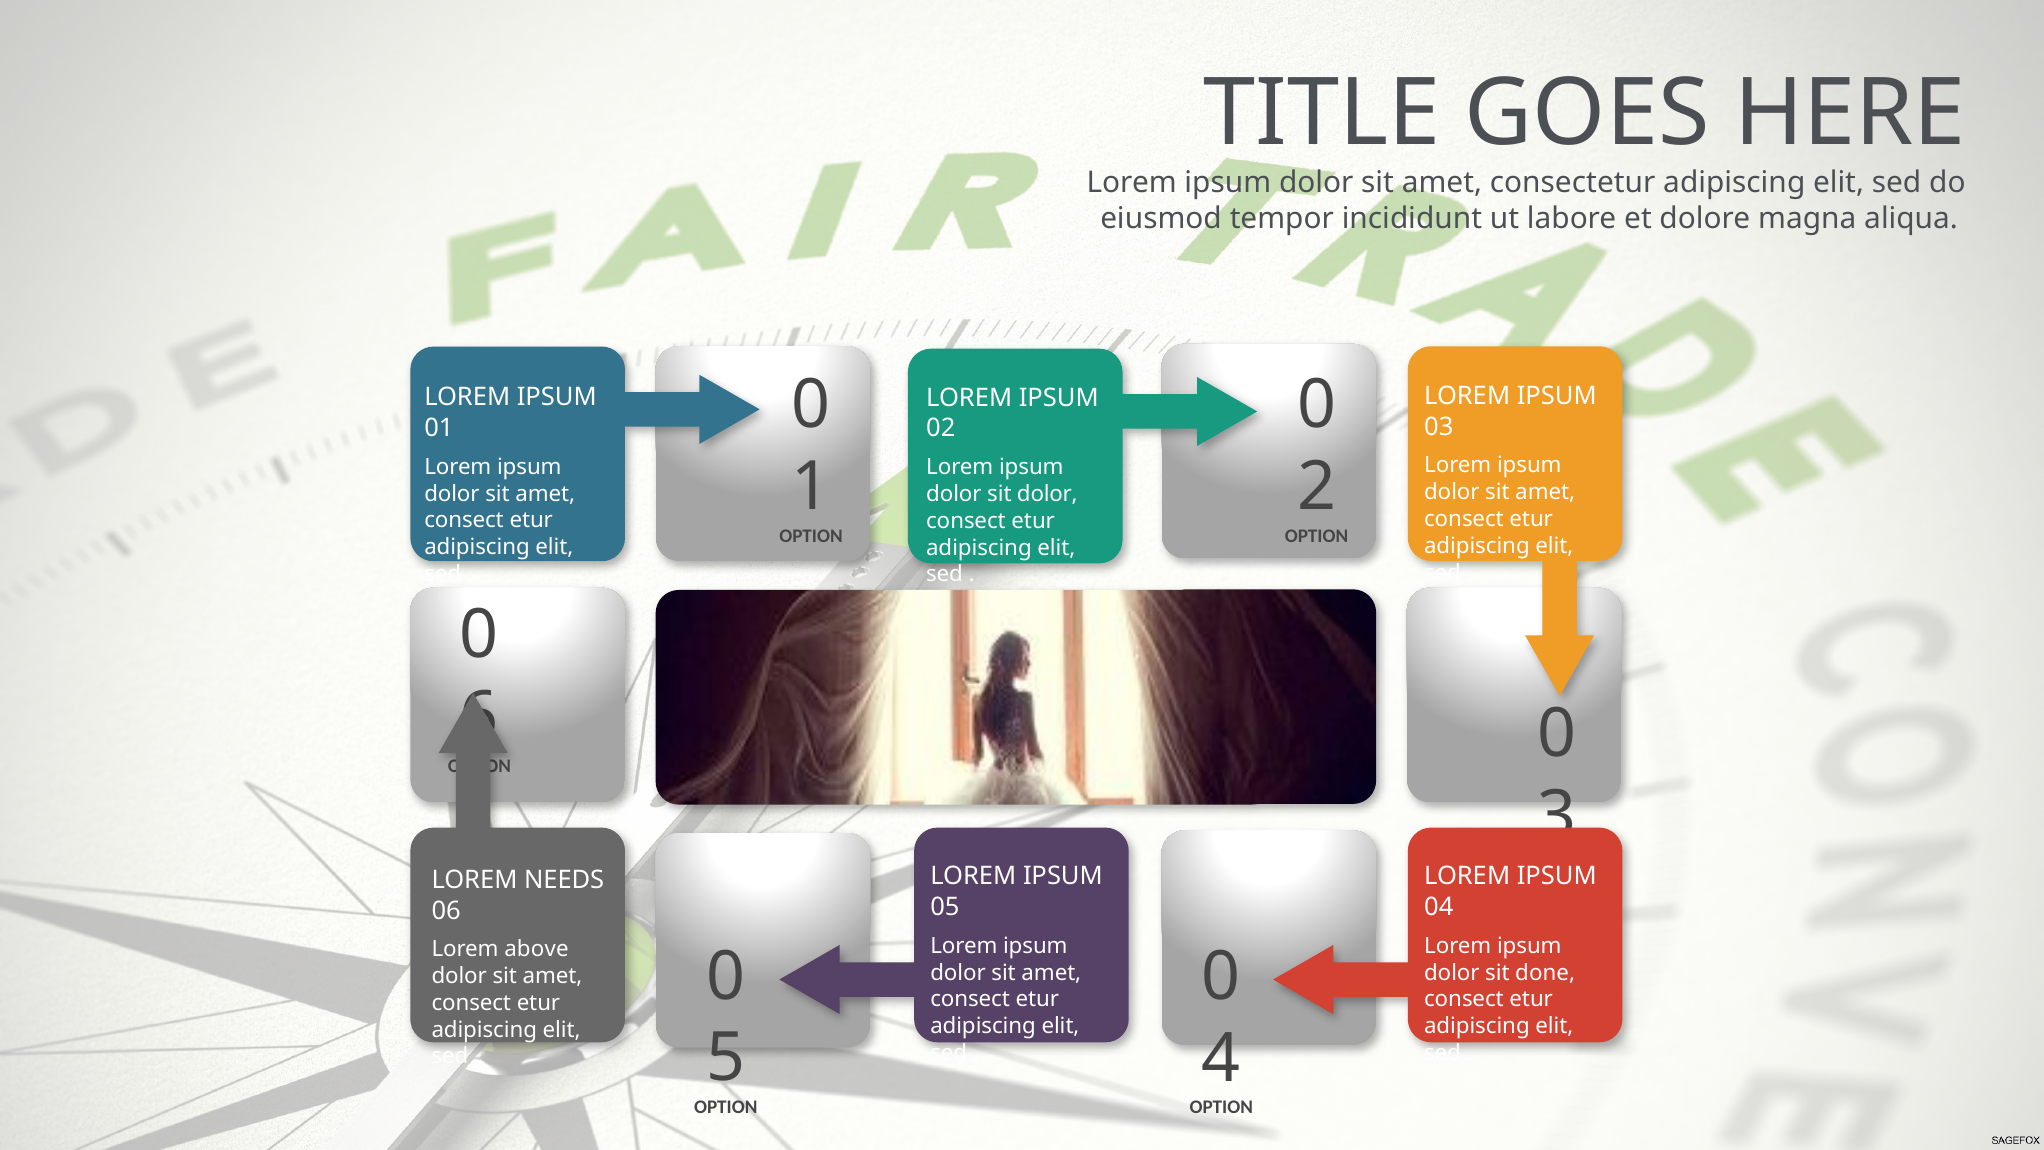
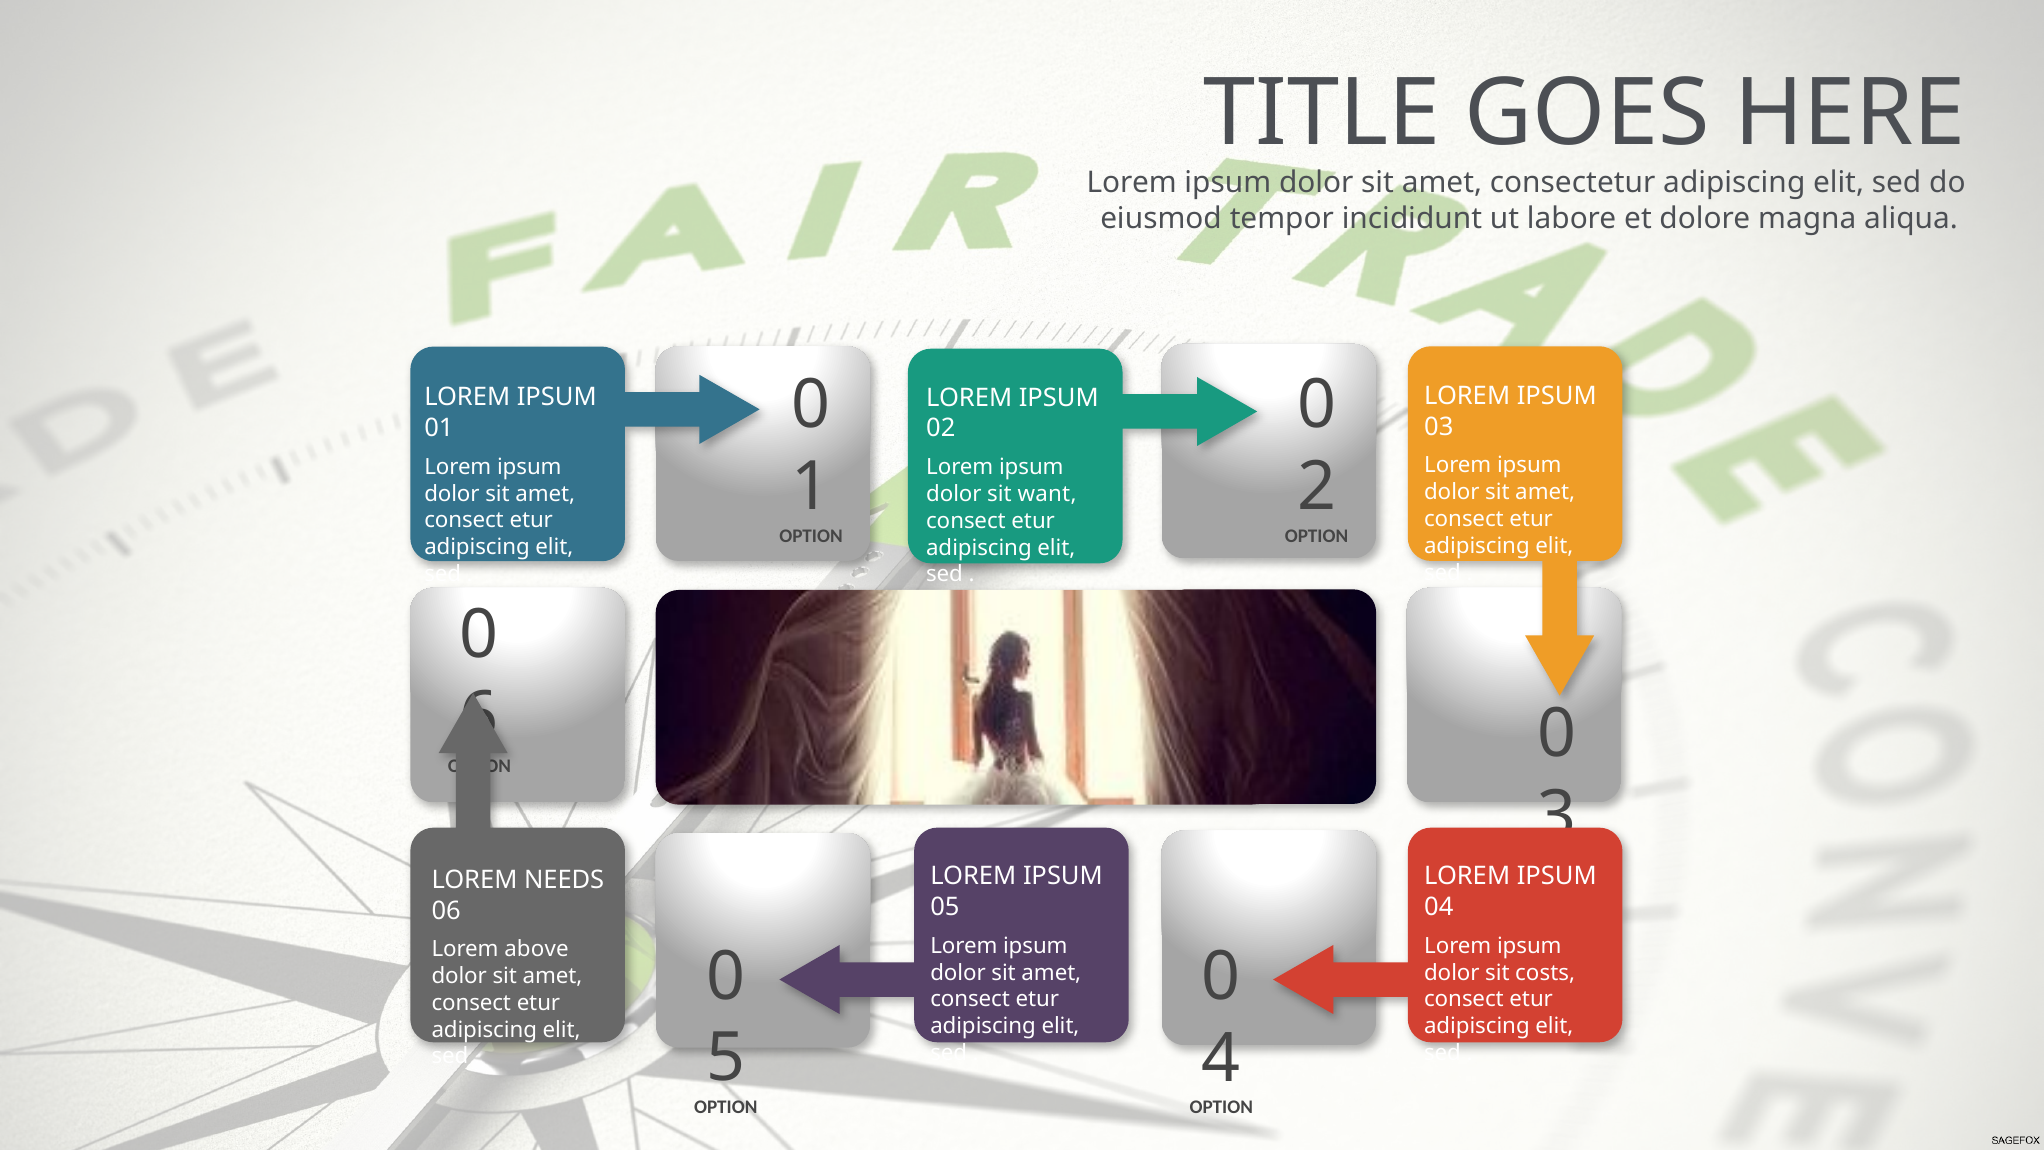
sit dolor: dolor -> want
done: done -> costs
